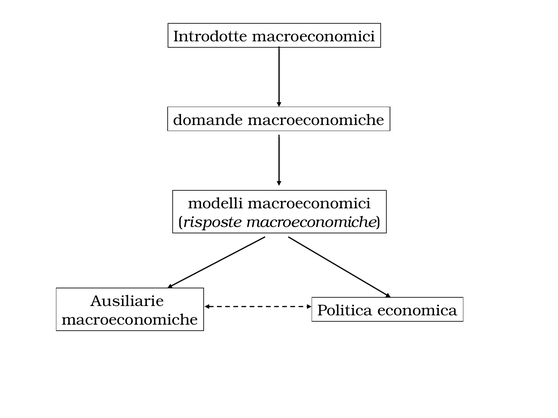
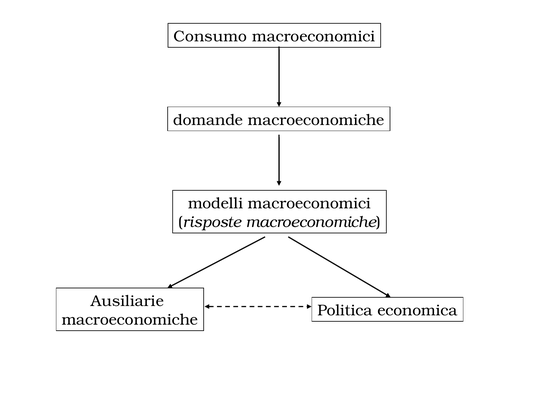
Introdotte: Introdotte -> Consumo
